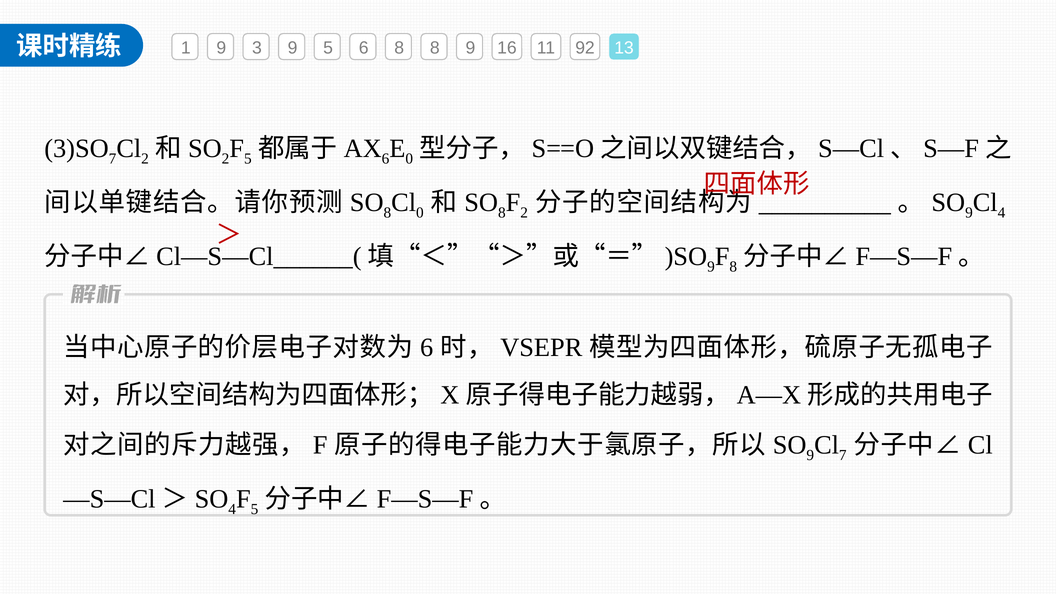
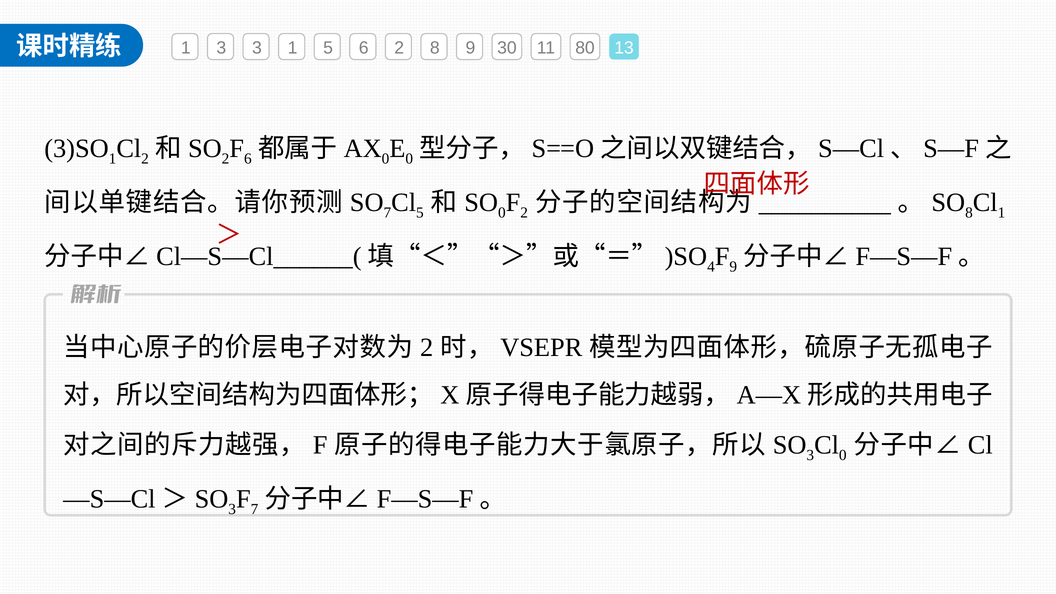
1 9: 9 -> 3
3 9: 9 -> 1
6 8: 8 -> 2
16: 16 -> 30
92: 92 -> 80
7 at (113, 159): 7 -> 1
5 at (248, 159): 5 -> 6
6 at (386, 159): 6 -> 0
8 at (387, 213): 8 -> 7
0 at (420, 213): 0 -> 5
8 at (502, 213): 8 -> 0
9 at (969, 213): 9 -> 8
4 at (1001, 213): 4 -> 1
9 at (711, 267): 9 -> 4
8 at (733, 267): 8 -> 9
6 at (427, 348): 6 -> 2
9 at (810, 455): 9 -> 3
7 at (843, 455): 7 -> 0
4 at (232, 509): 4 -> 3
5 at (255, 509): 5 -> 7
